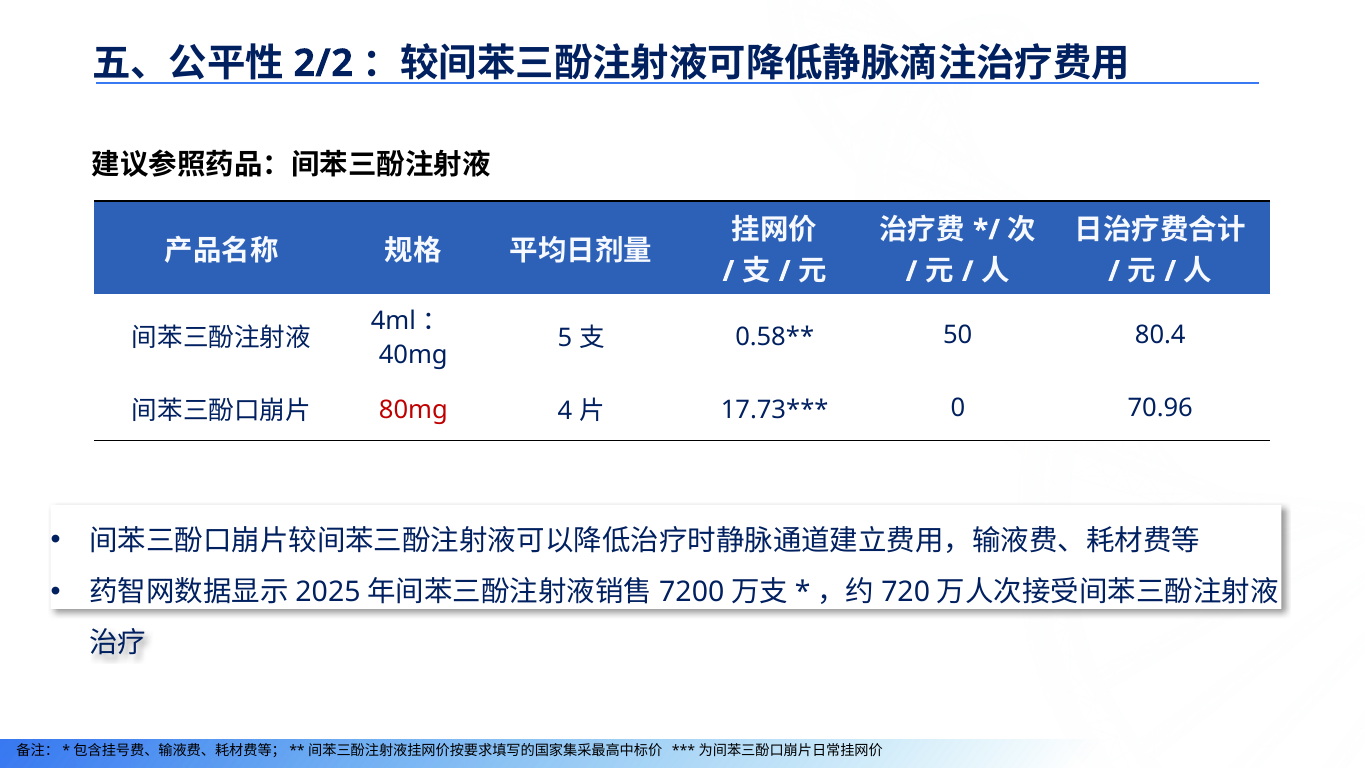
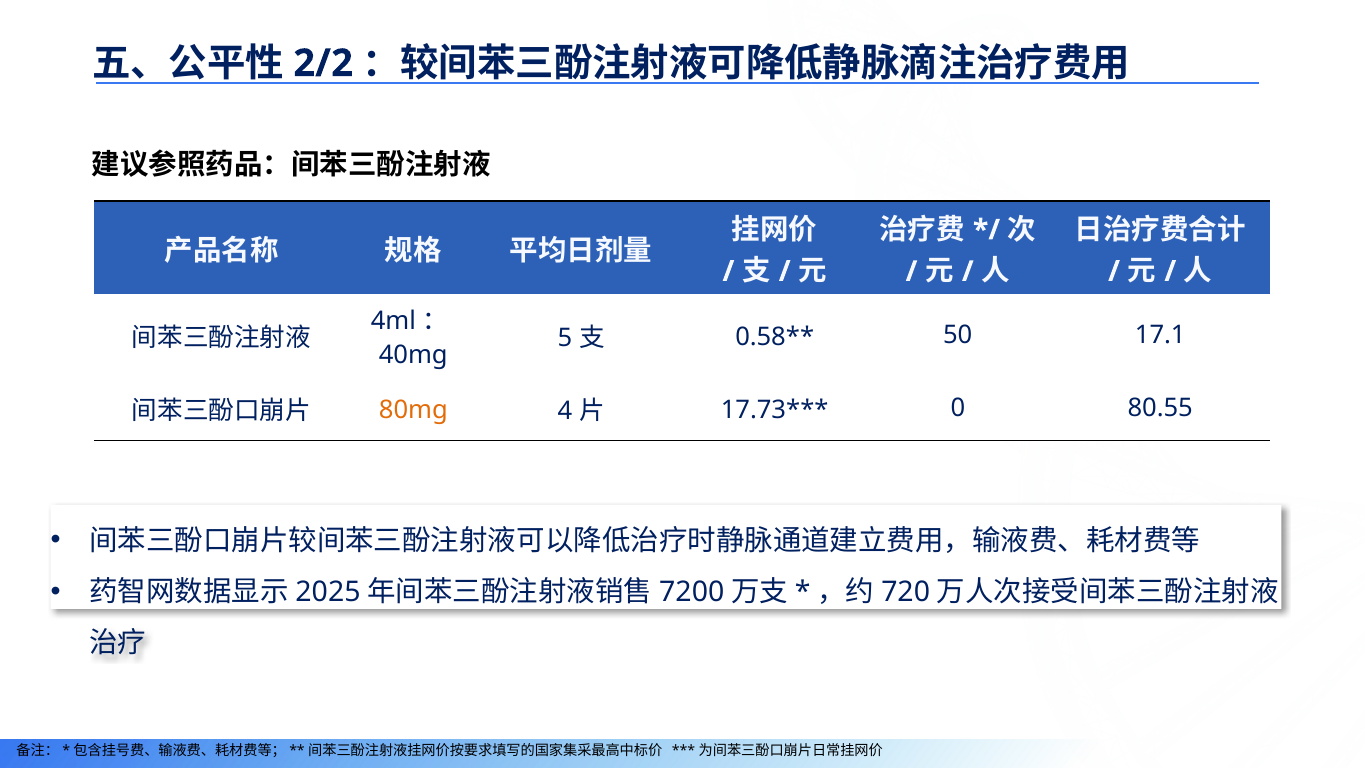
80.4: 80.4 -> 17.1
80mg colour: red -> orange
70.96: 70.96 -> 80.55
